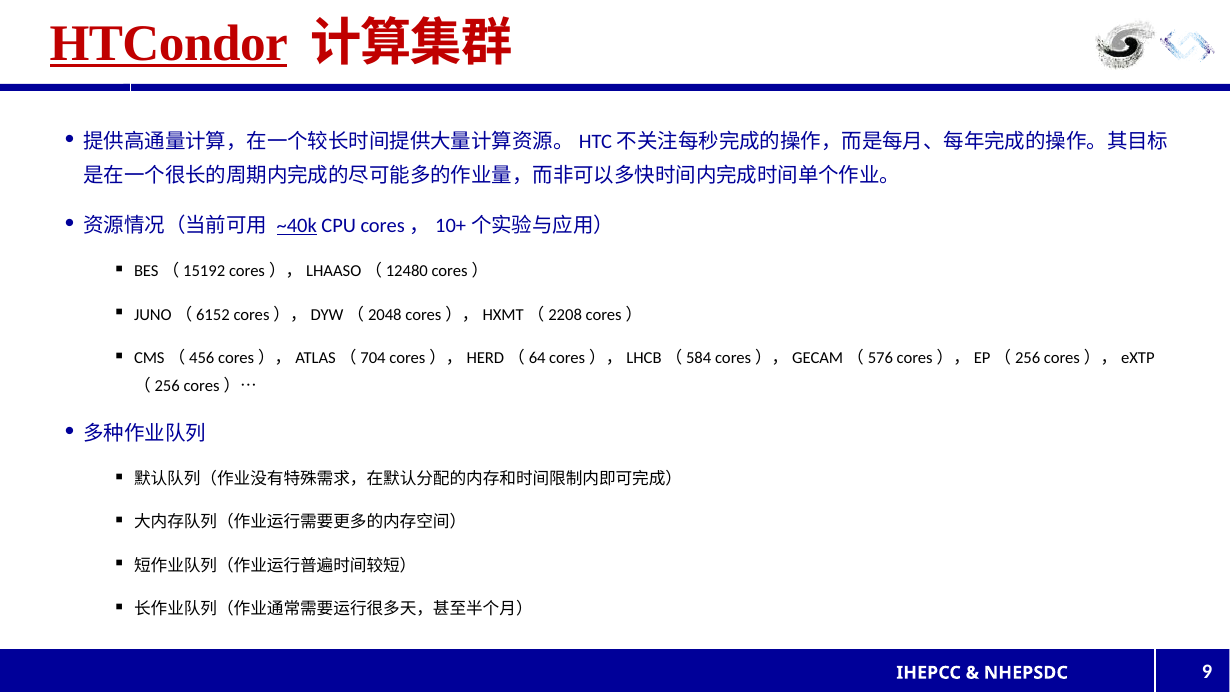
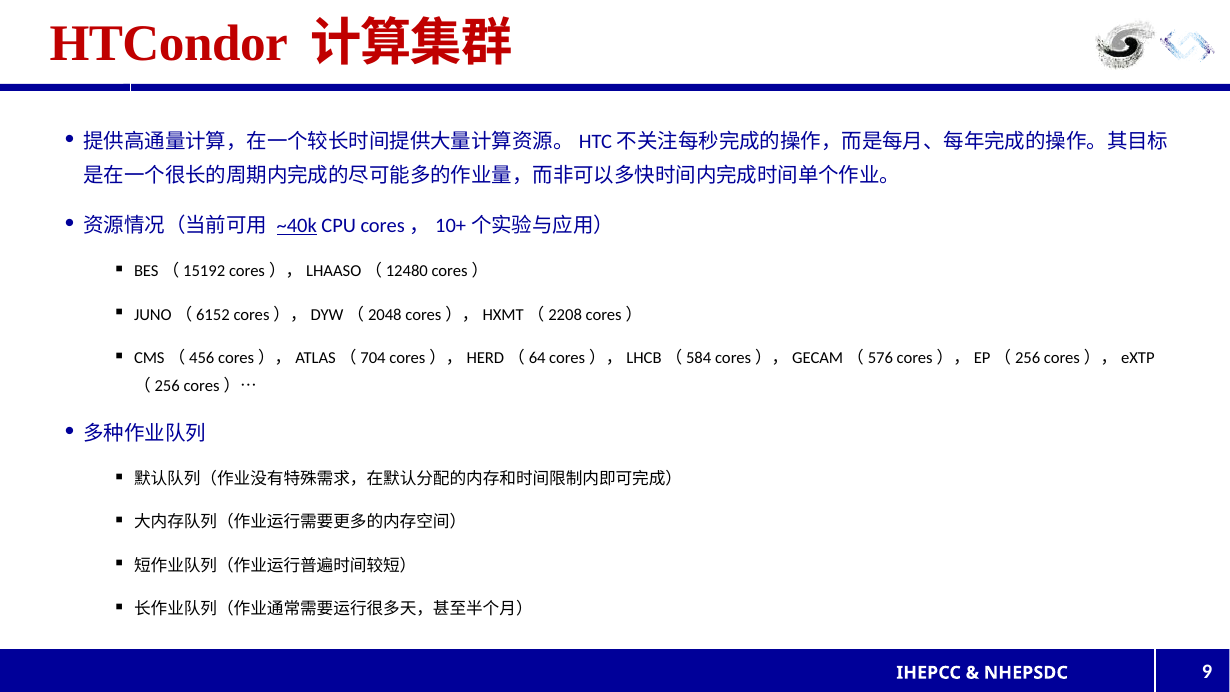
HTCondor underline: present -> none
